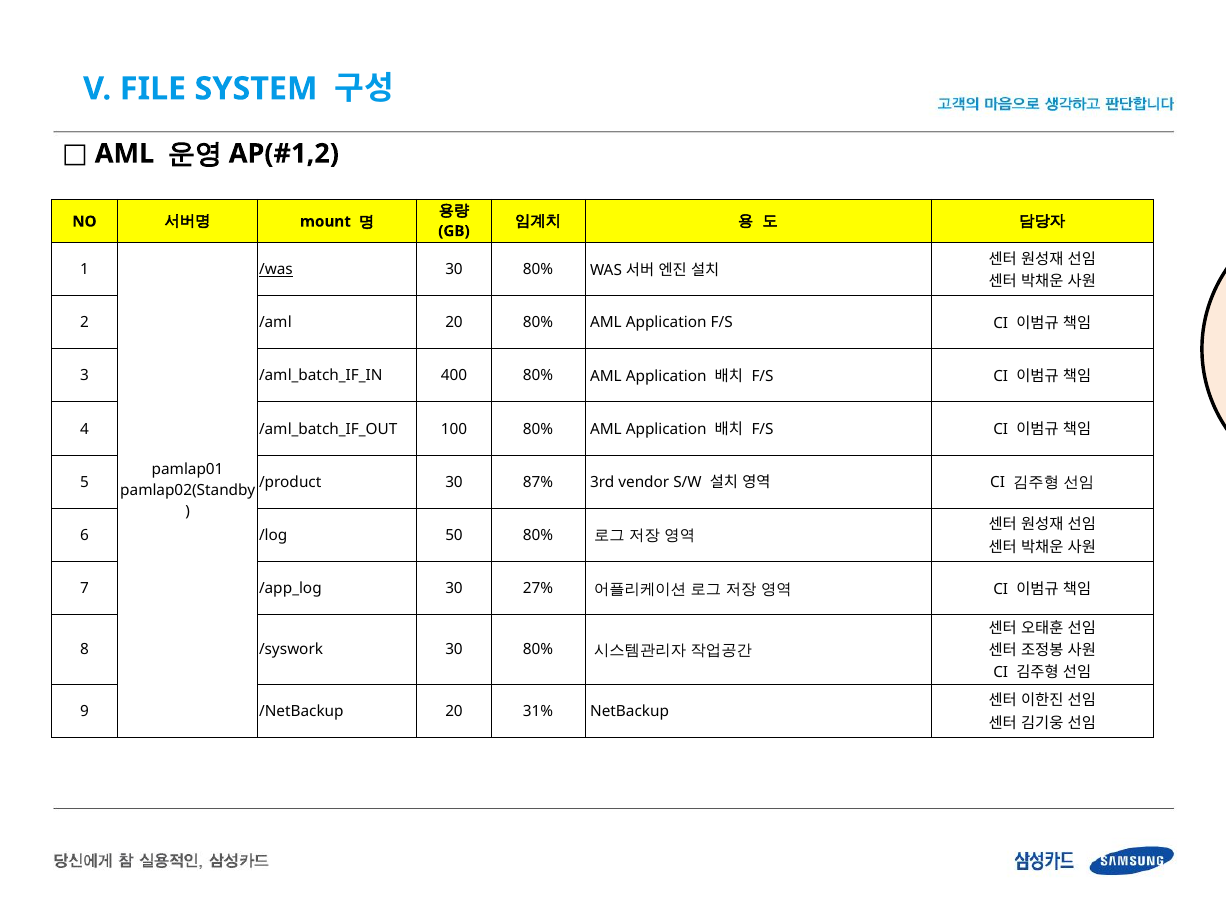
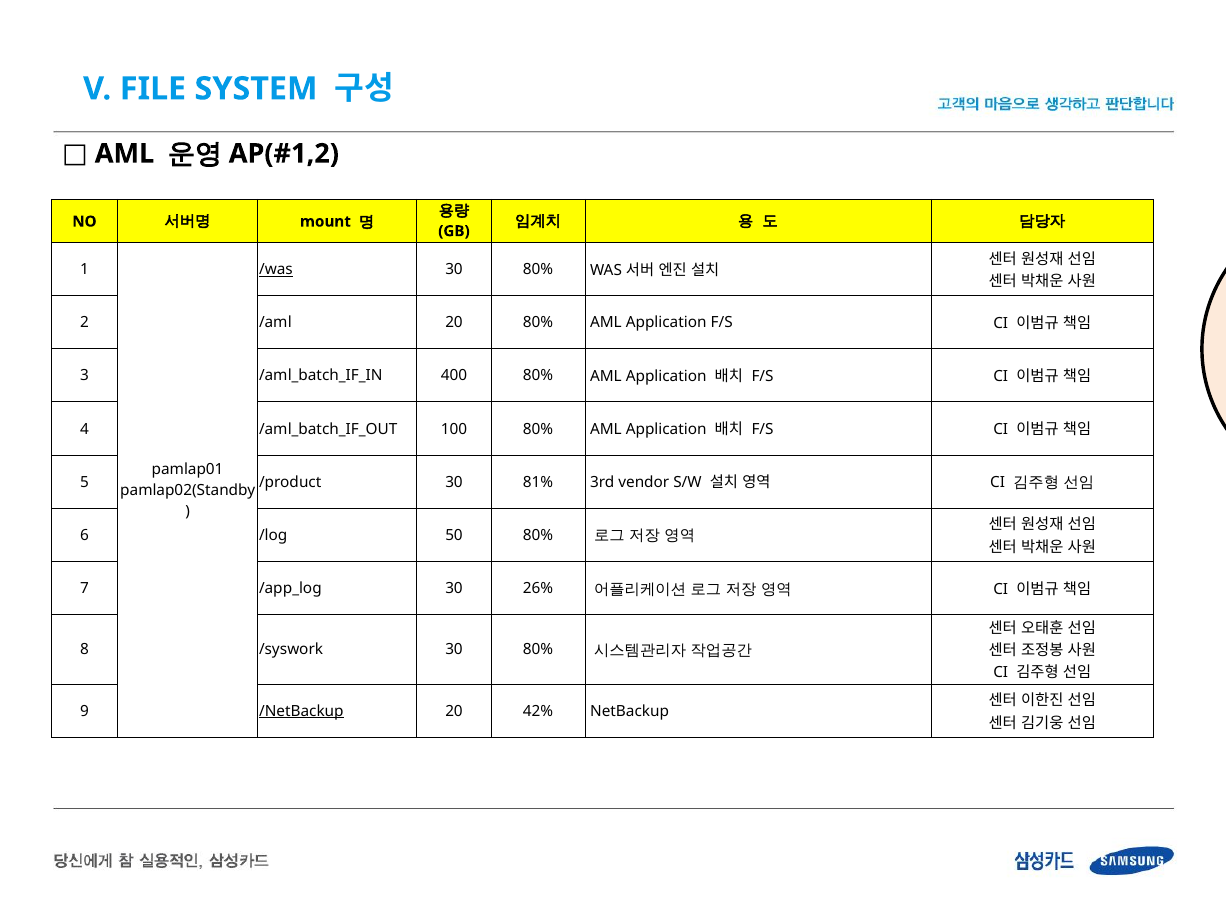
87%: 87% -> 81%
27%: 27% -> 26%
/NetBackup underline: none -> present
31%: 31% -> 42%
